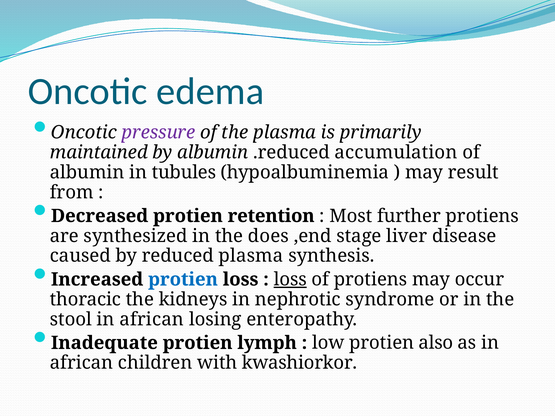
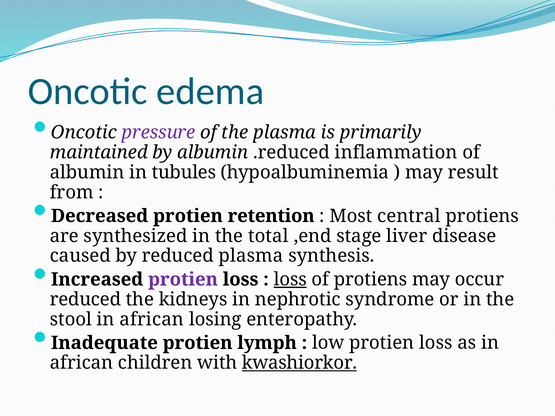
accumulation: accumulation -> inflammation
further: further -> central
does: does -> total
protien at (183, 280) colour: blue -> purple
thoracic at (85, 300): thoracic -> reduced
low protien also: also -> loss
kwashiorkor underline: none -> present
